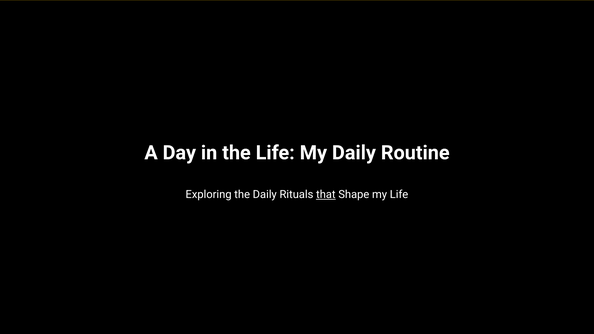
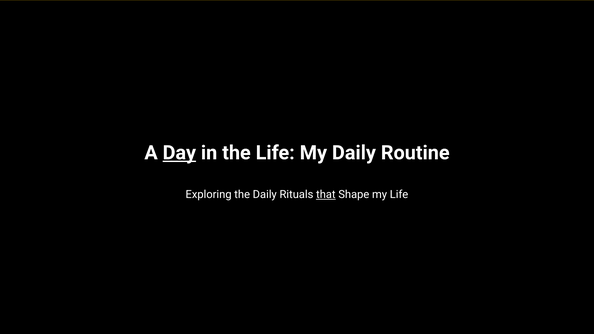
Day underline: none -> present
